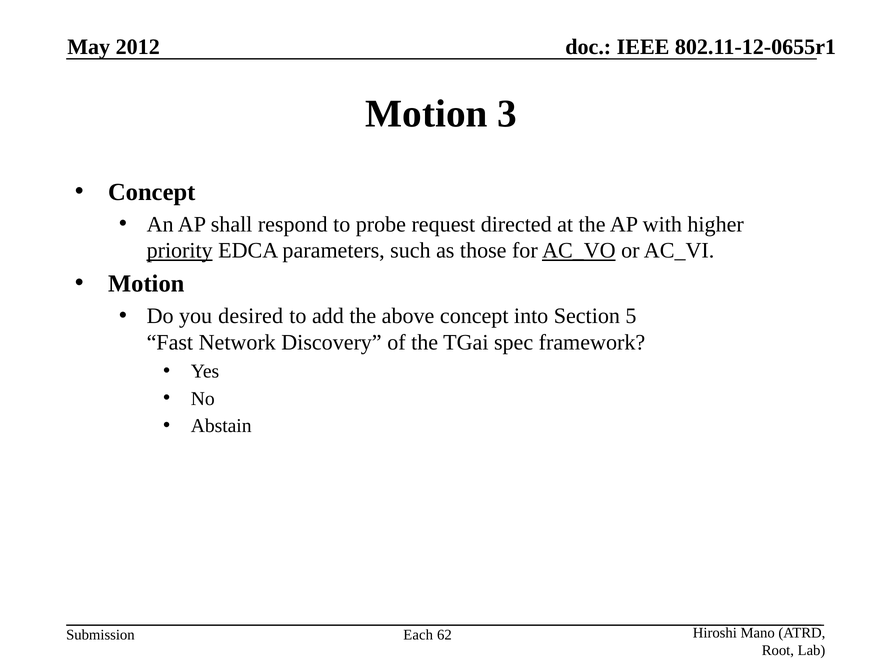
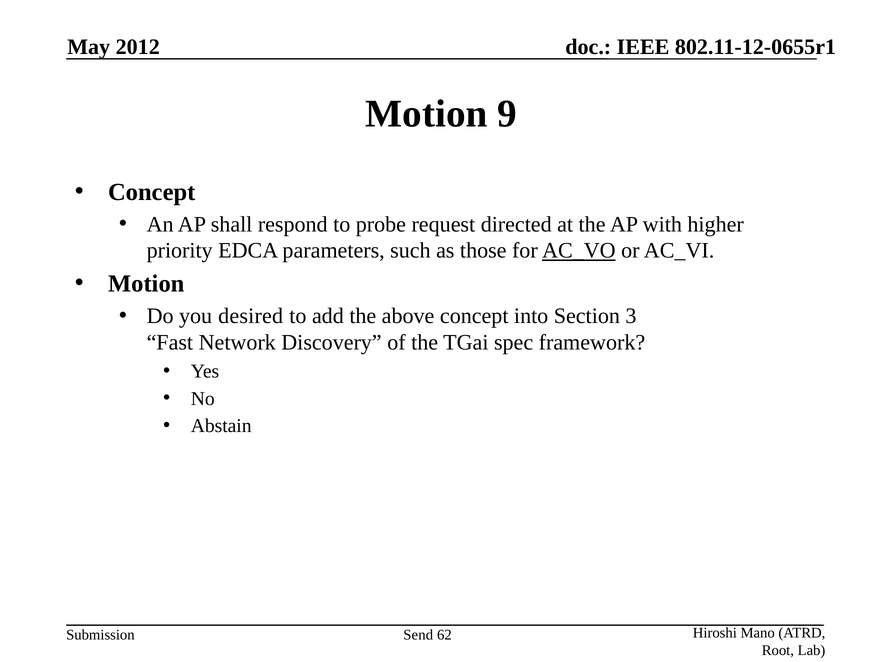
3: 3 -> 9
priority underline: present -> none
5: 5 -> 3
Each: Each -> Send
